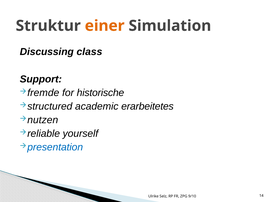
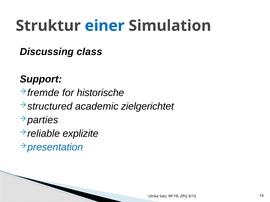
einer colour: orange -> blue
erarbeitetes: erarbeitetes -> zielgerichtet
nutzen: nutzen -> parties
yourself: yourself -> explizite
